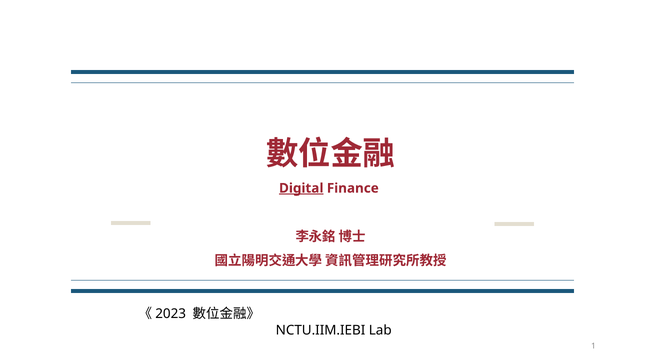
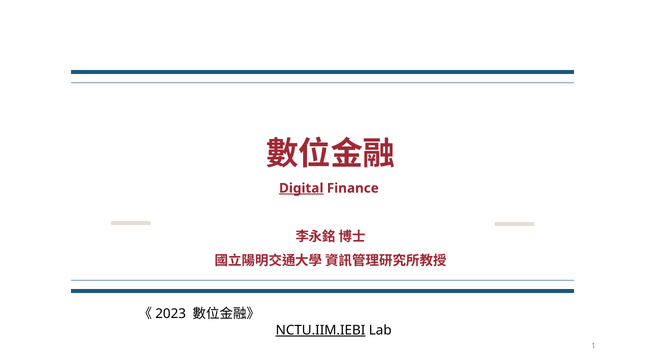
NCTU.IIM.IEBI underline: none -> present
